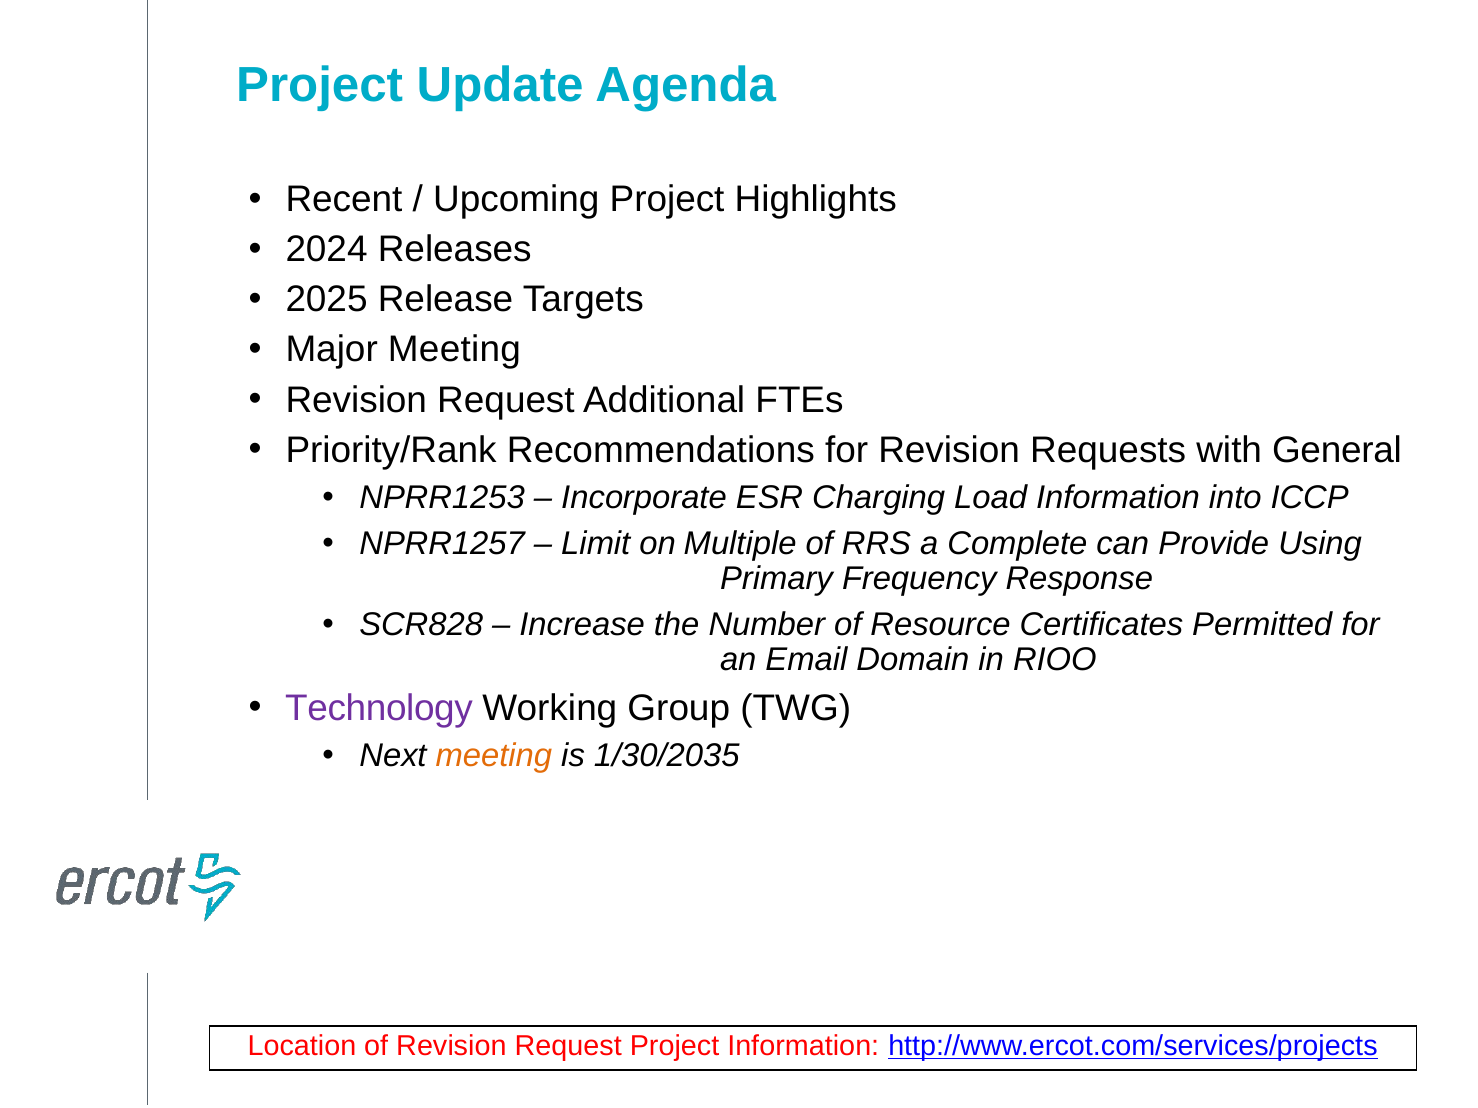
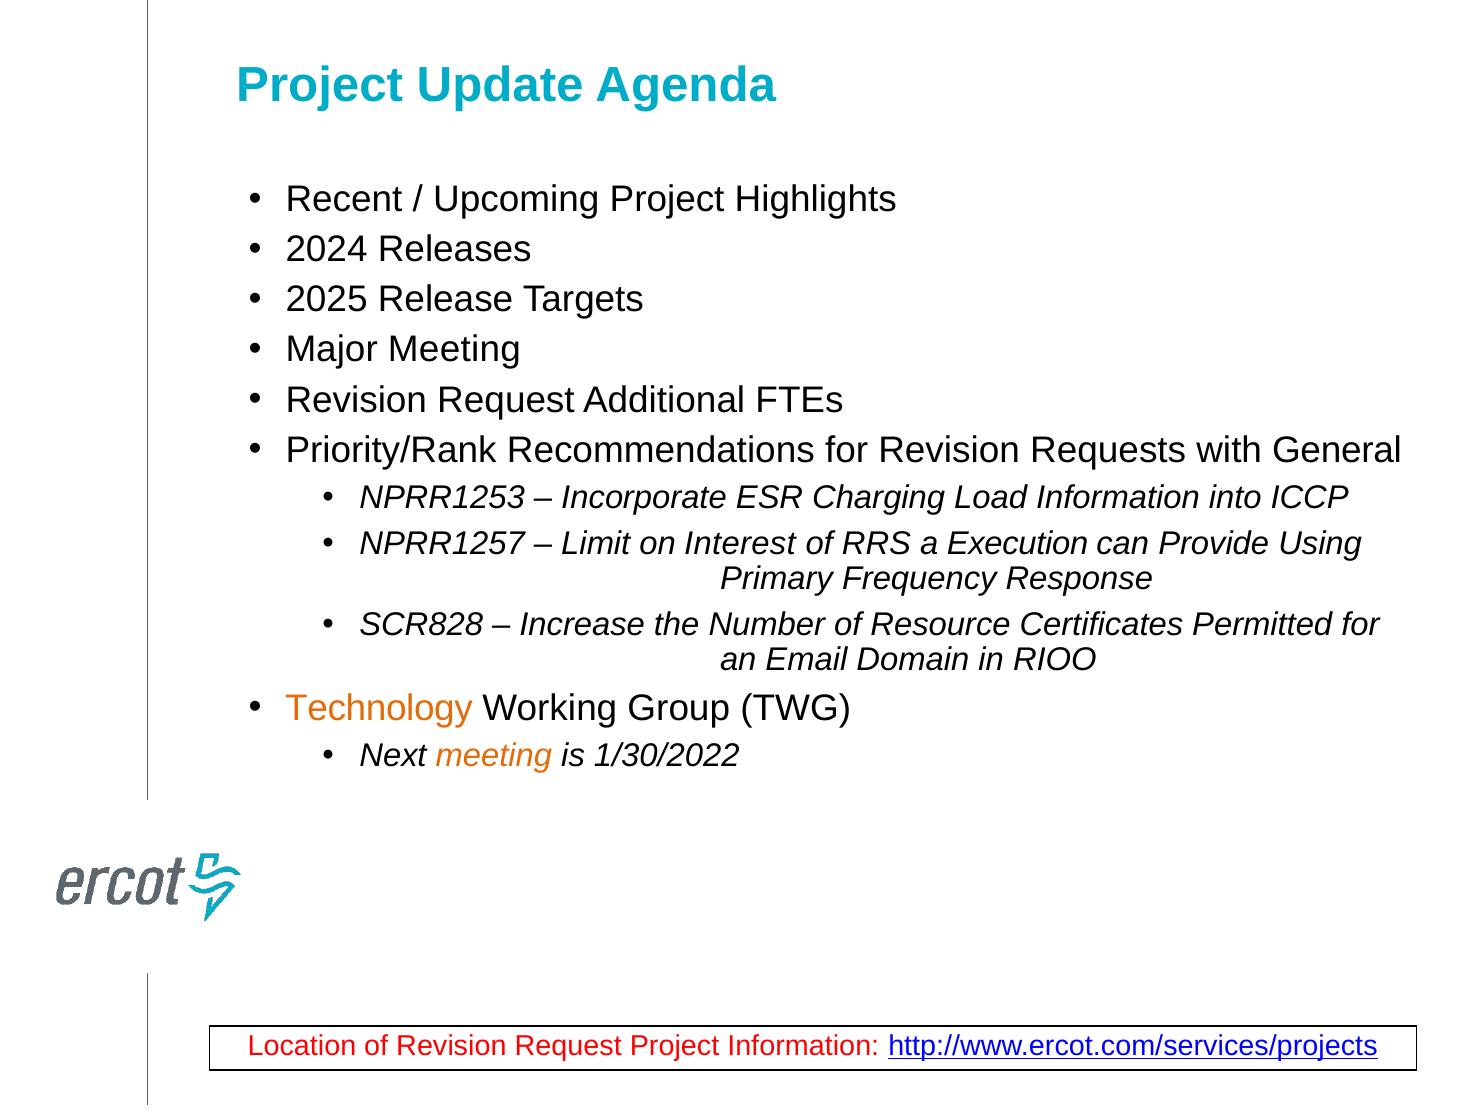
Multiple: Multiple -> Interest
Complete: Complete -> Execution
Technology colour: purple -> orange
1/30/2035: 1/30/2035 -> 1/30/2022
